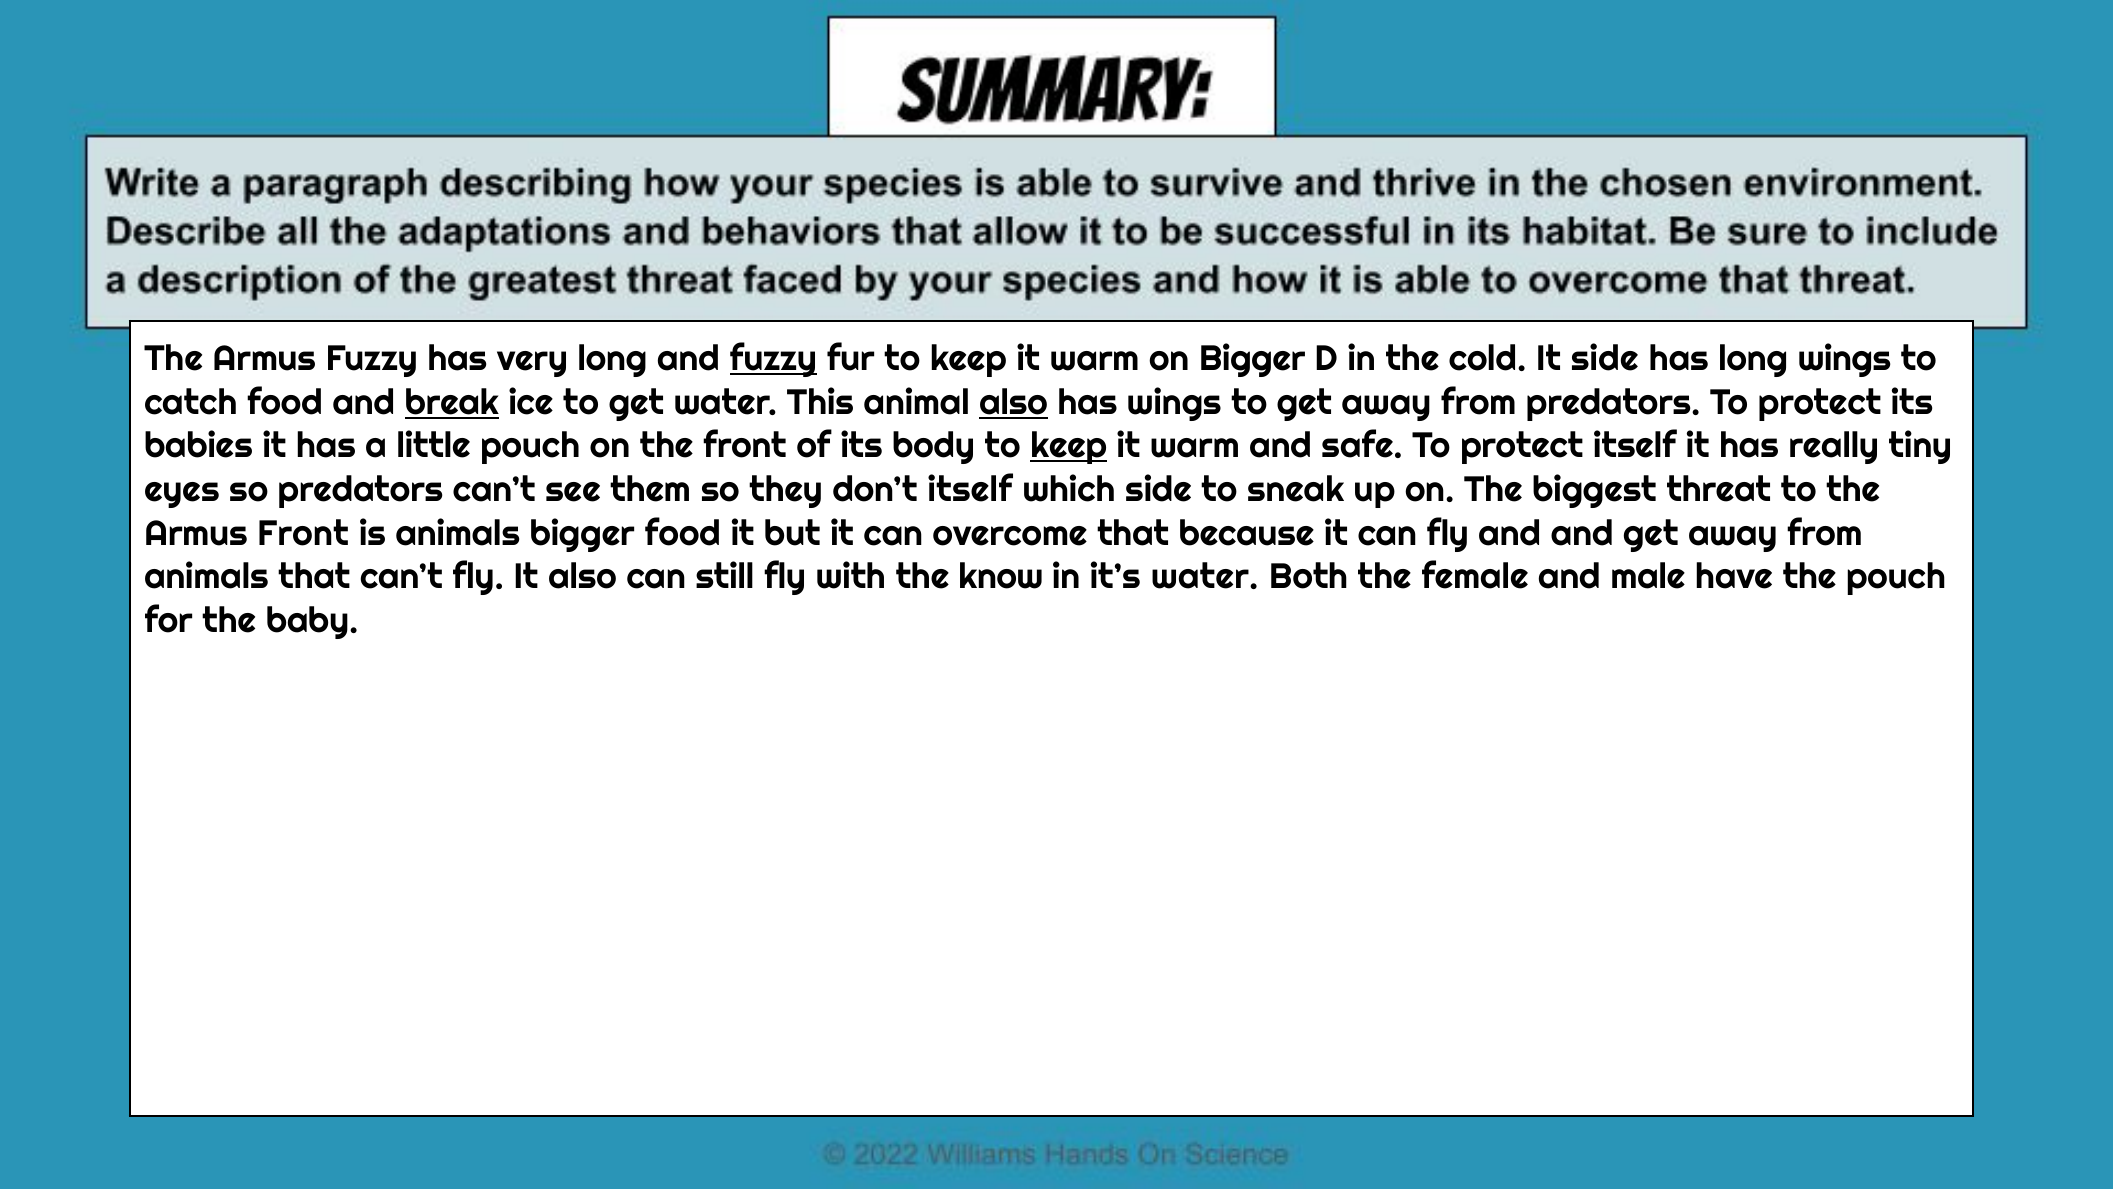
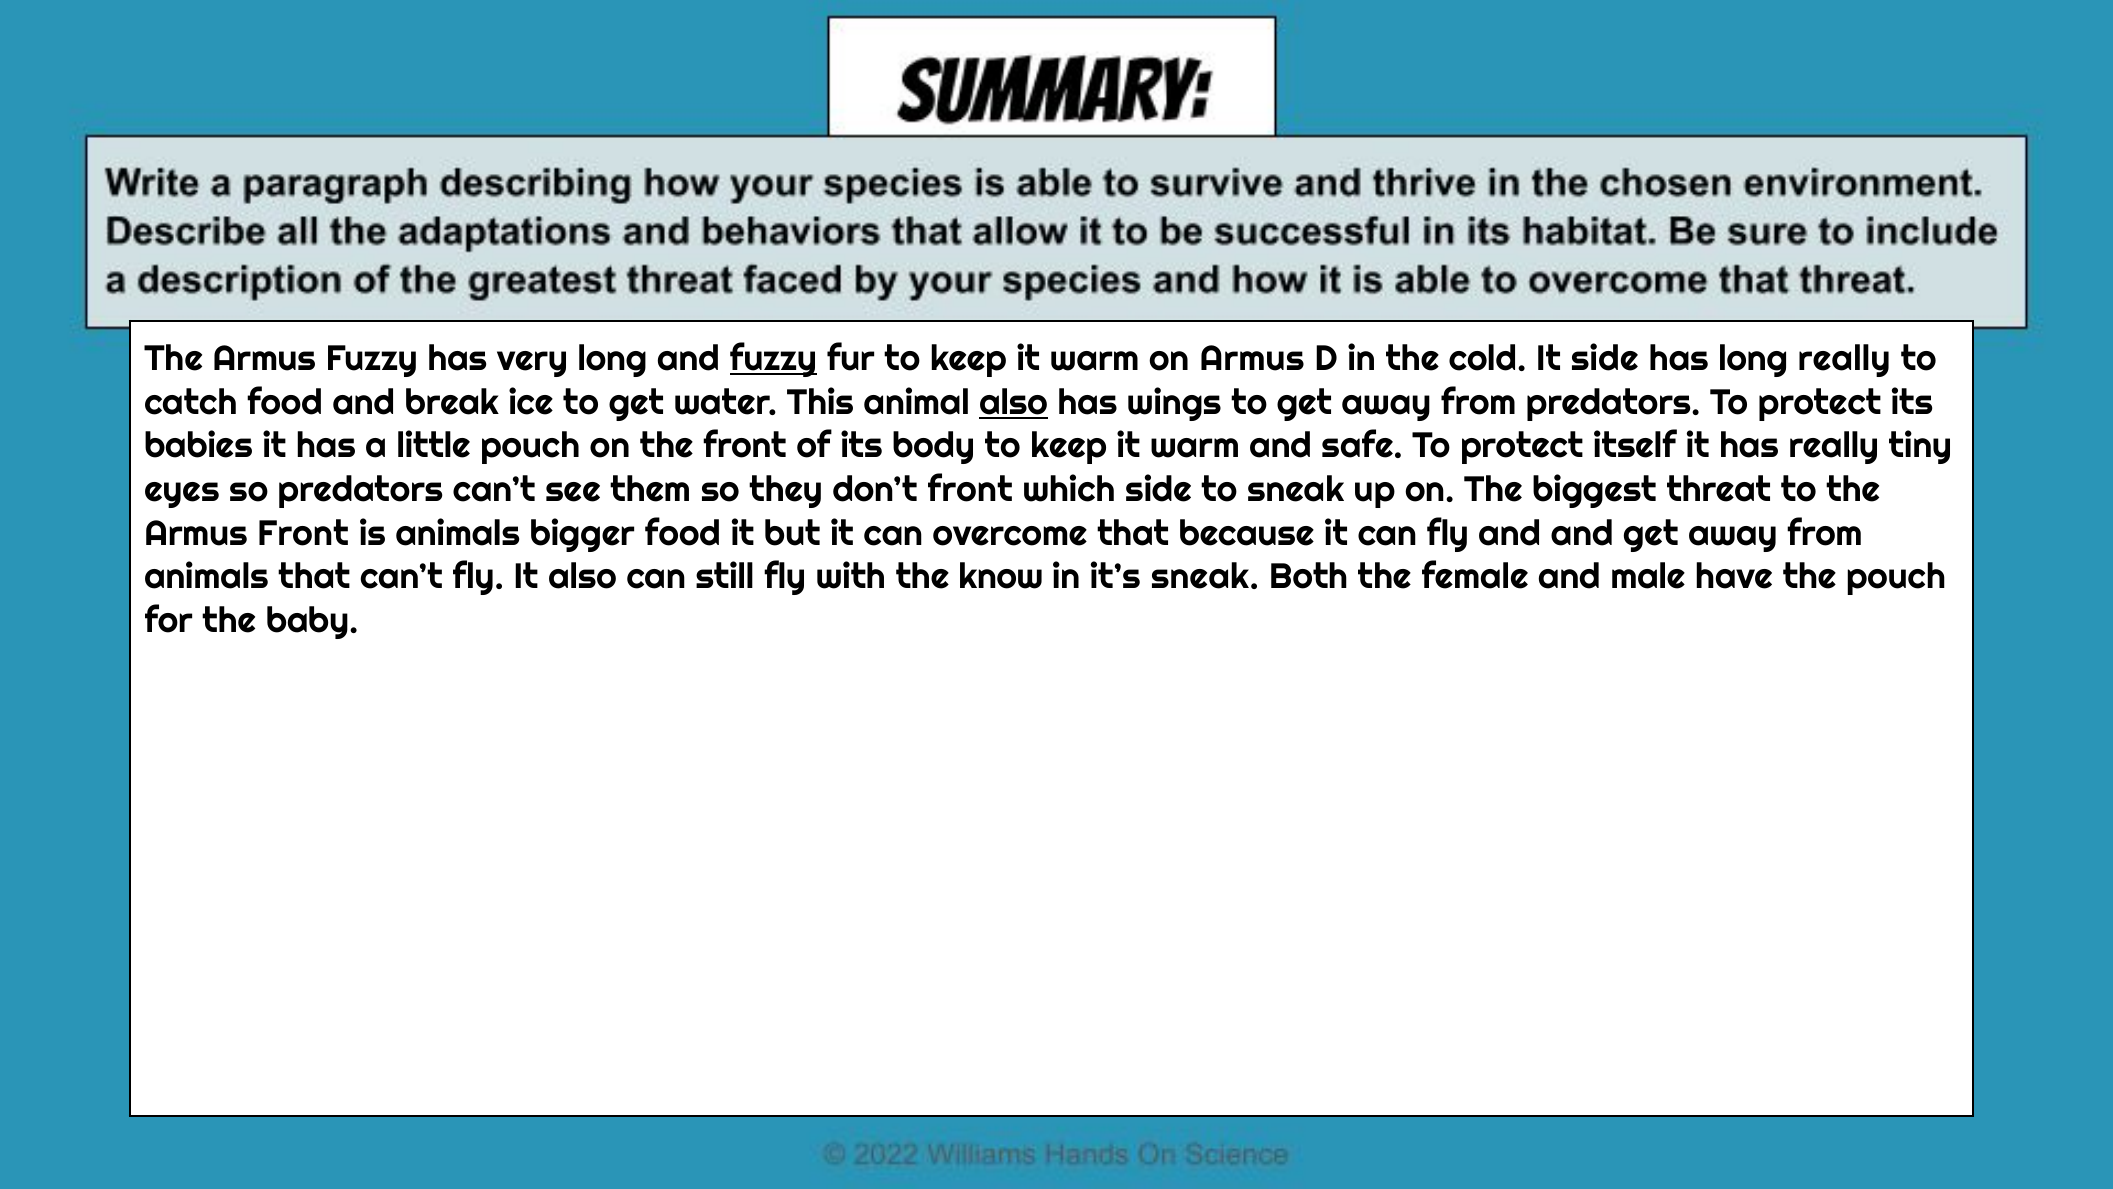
on Bigger: Bigger -> Armus
long wings: wings -> really
break underline: present -> none
keep at (1069, 446) underline: present -> none
don’t itself: itself -> front
it’s water: water -> sneak
